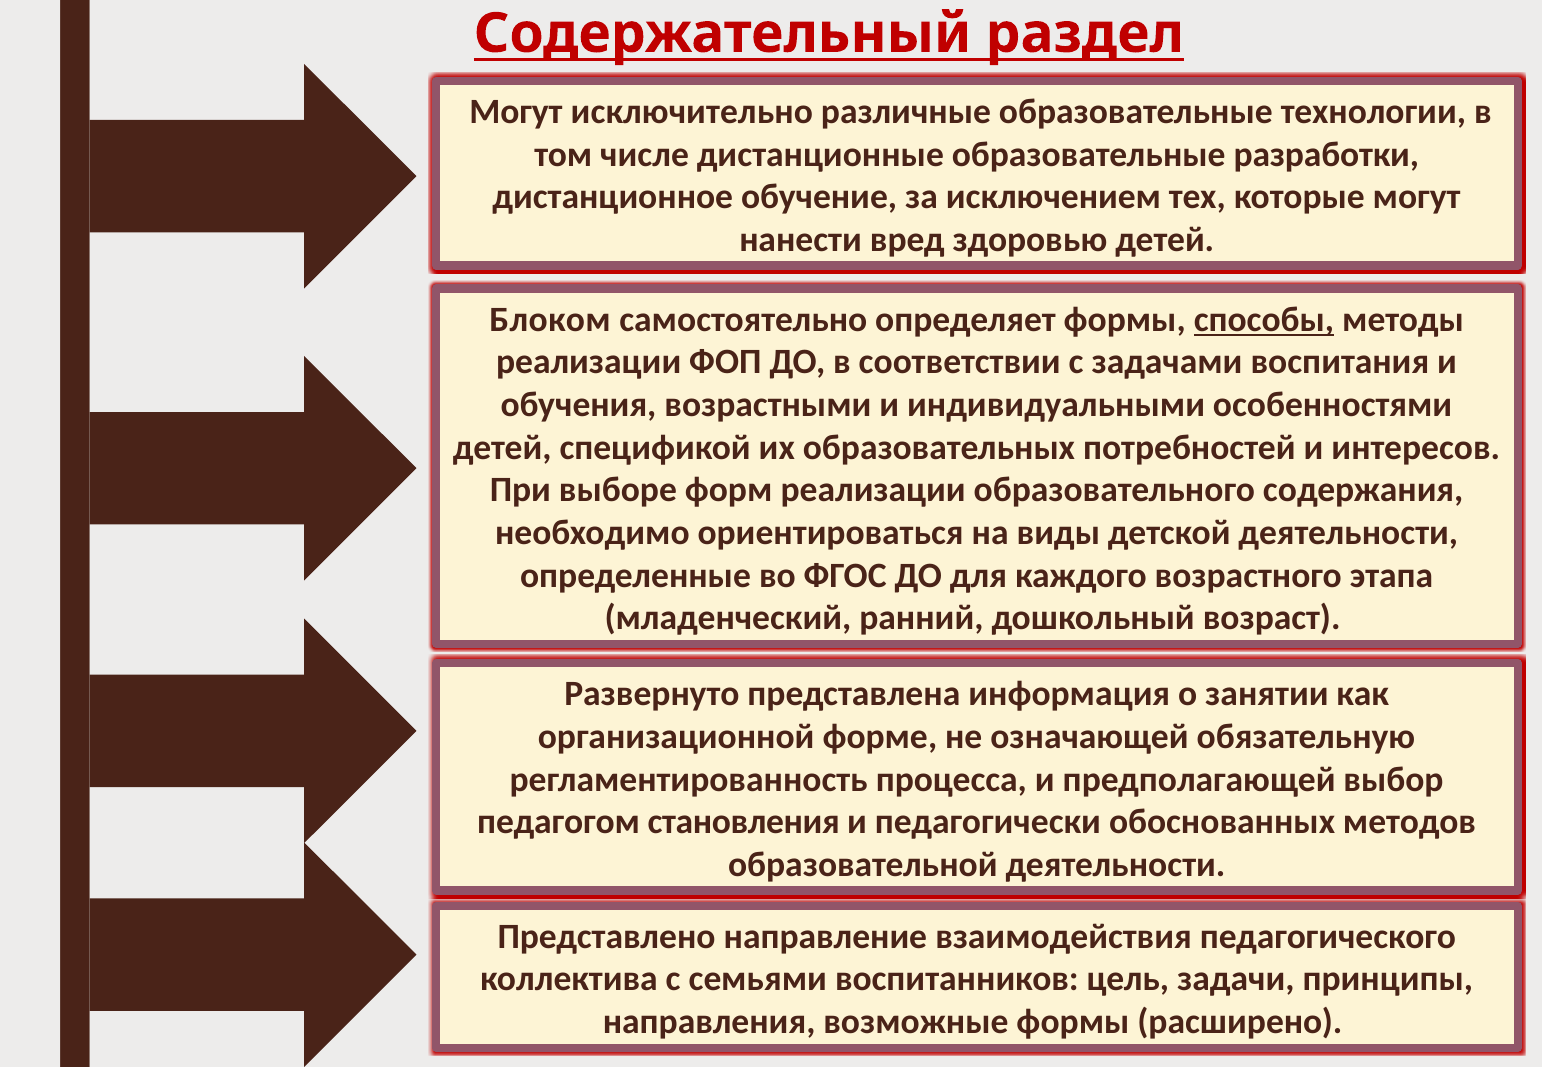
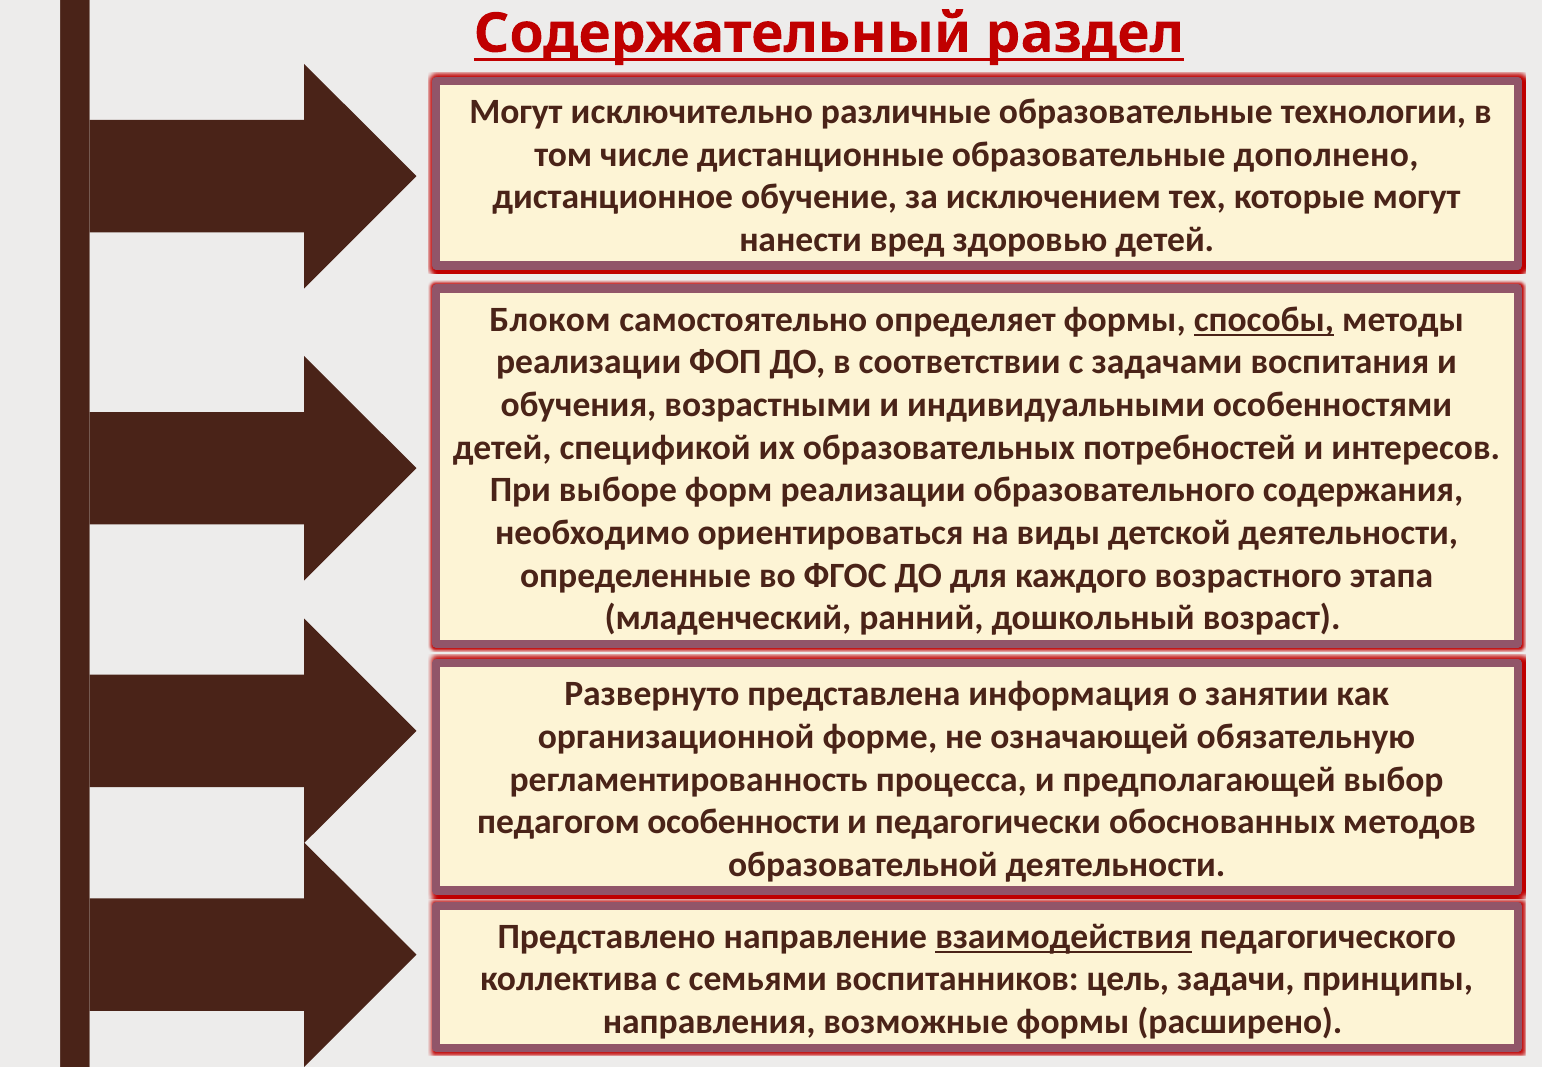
разработки: разработки -> дополнено
становления: становления -> особенности
взаимодействия underline: none -> present
